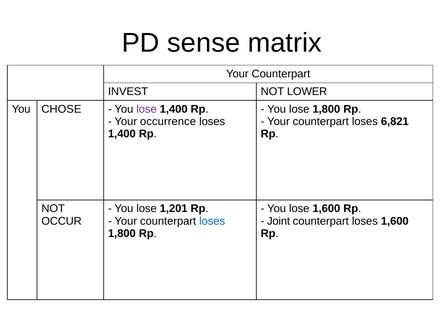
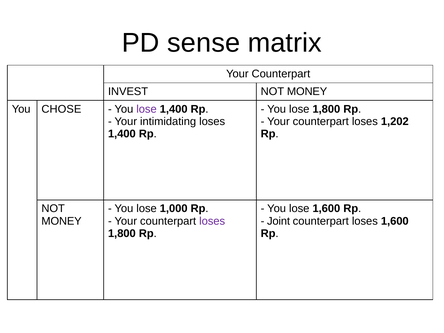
INVEST NOT LOWER: LOWER -> MONEY
occurrence: occurrence -> intimidating
6,821: 6,821 -> 1,202
1,201: 1,201 -> 1,000
OCCUR at (62, 221): OCCUR -> MONEY
loses at (212, 221) colour: blue -> purple
